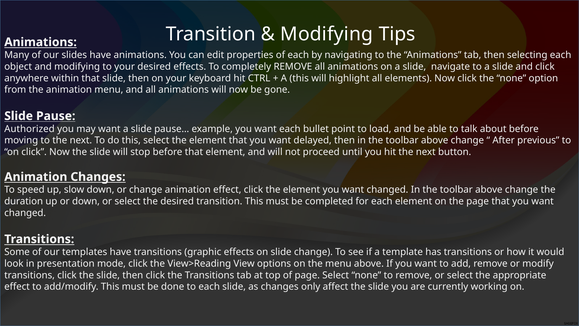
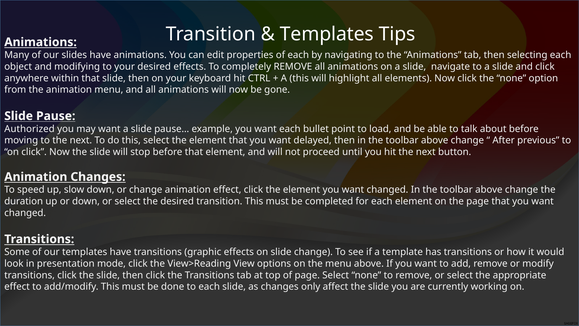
Modifying at (327, 34): Modifying -> Templates
